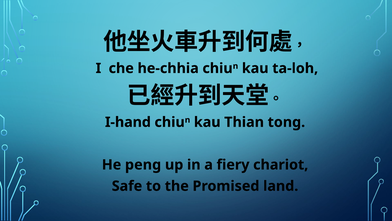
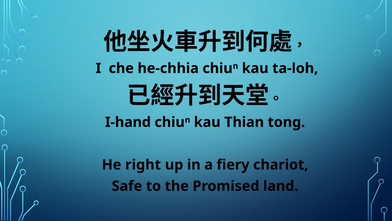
peng: peng -> right
